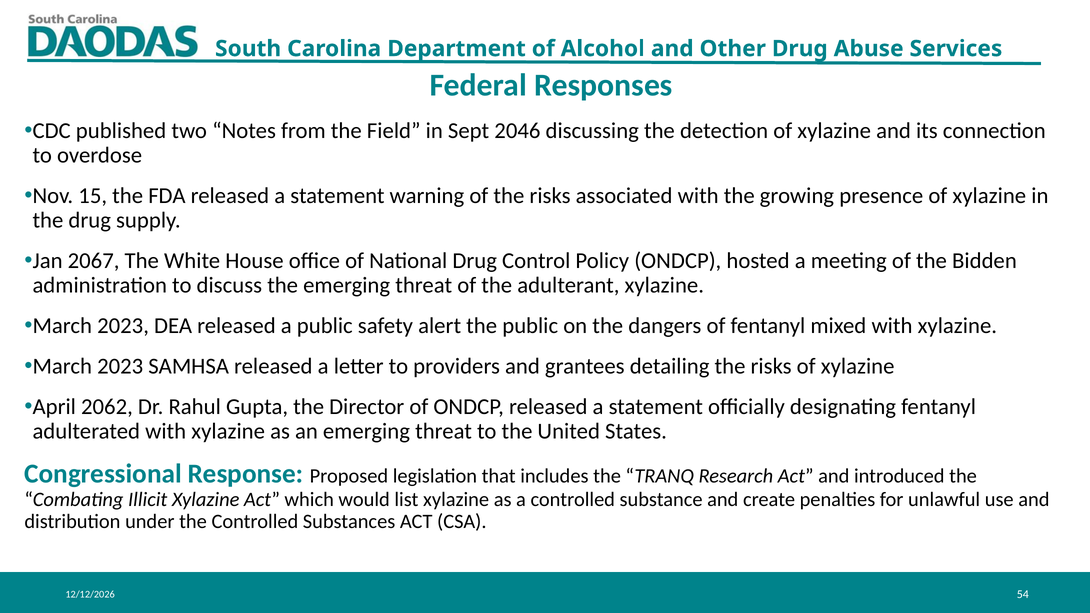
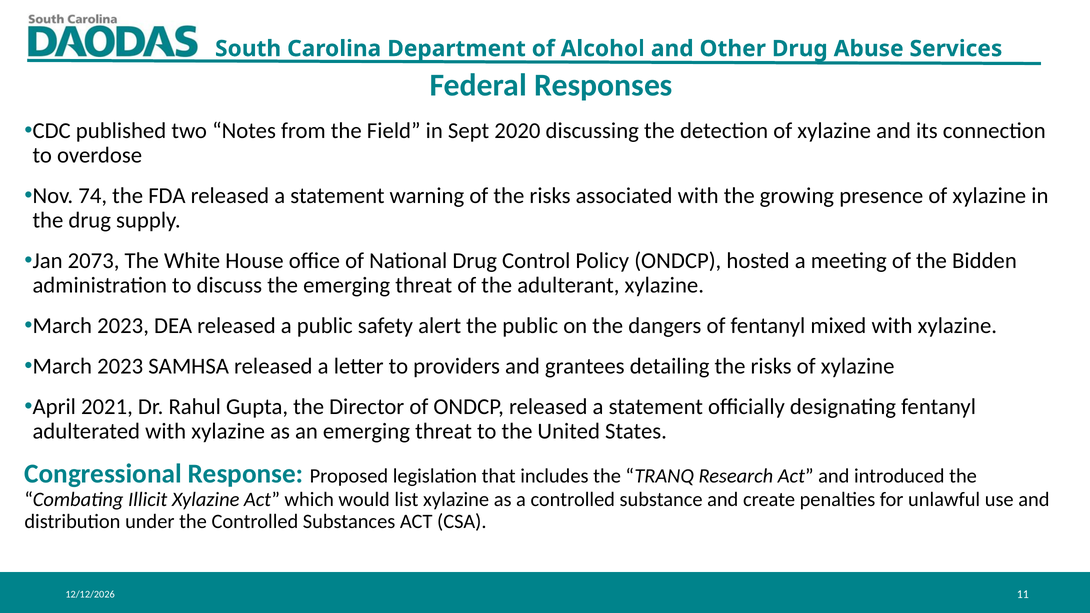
2046: 2046 -> 2020
15: 15 -> 74
2067: 2067 -> 2073
2062: 2062 -> 2021
54: 54 -> 11
